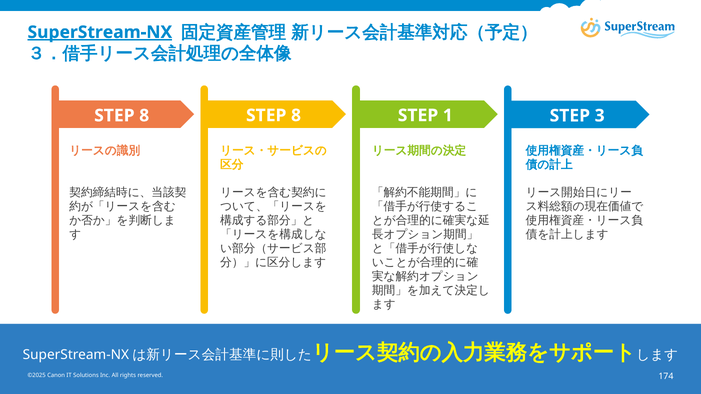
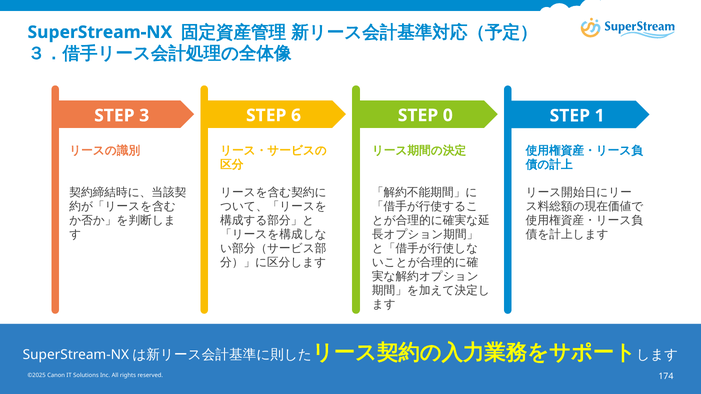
SuperStream-NX underline: present -> none
8 at (144, 116): 8 -> 3
8 at (296, 115): 8 -> 6
1: 1 -> 0
3: 3 -> 1
